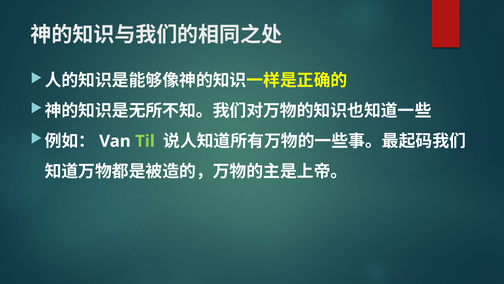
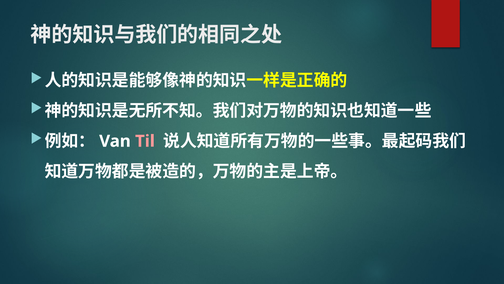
Til colour: light green -> pink
